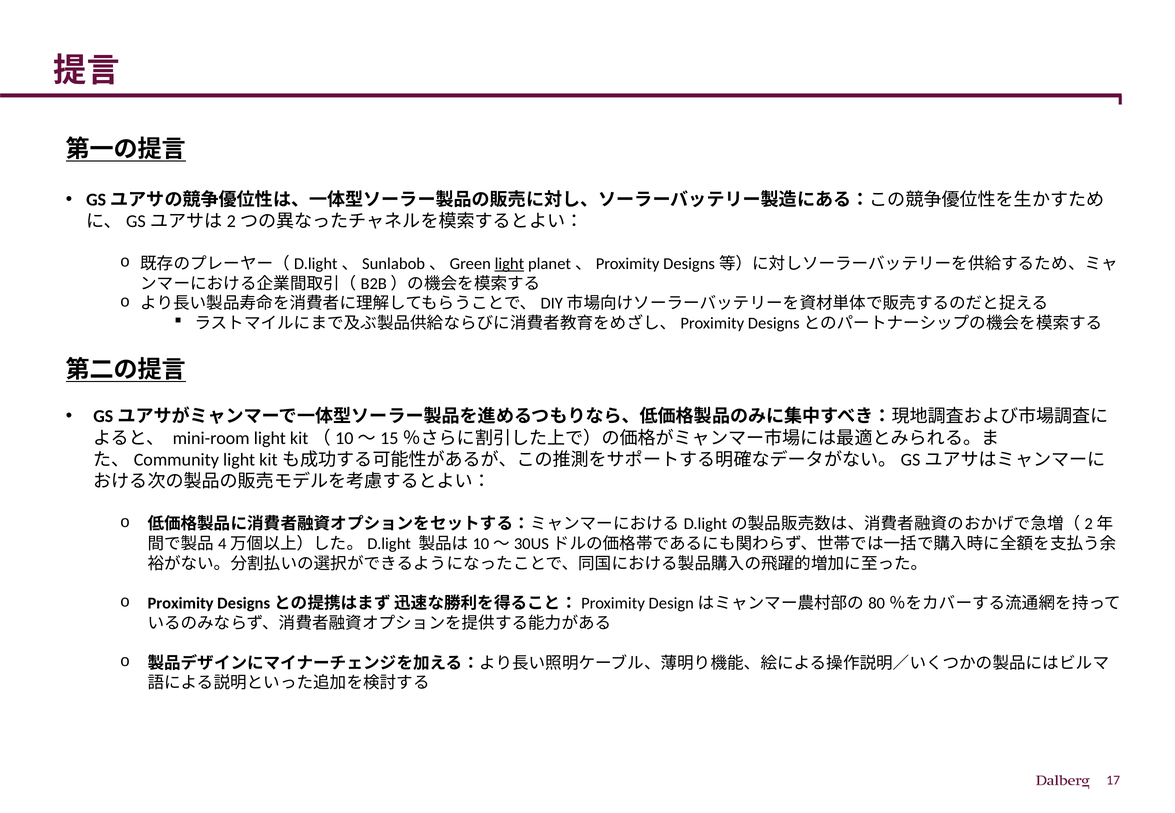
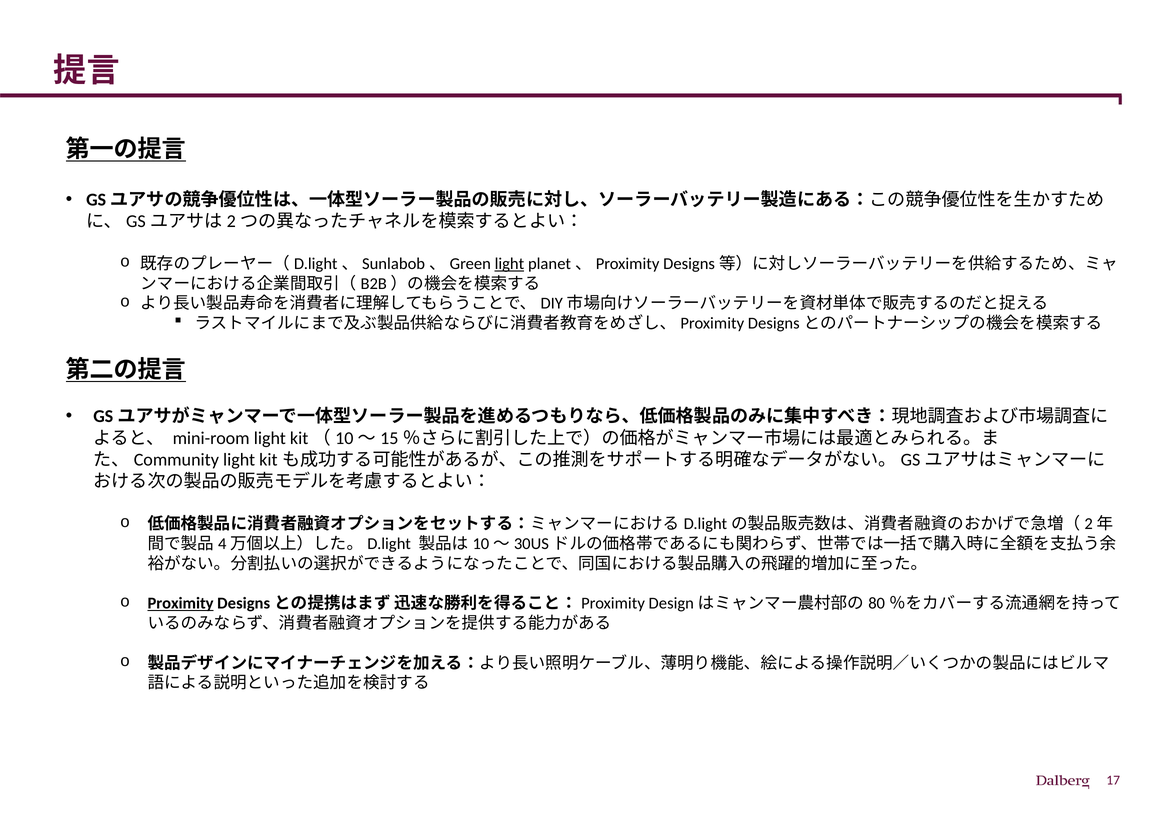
Proximity underline: none -> present
